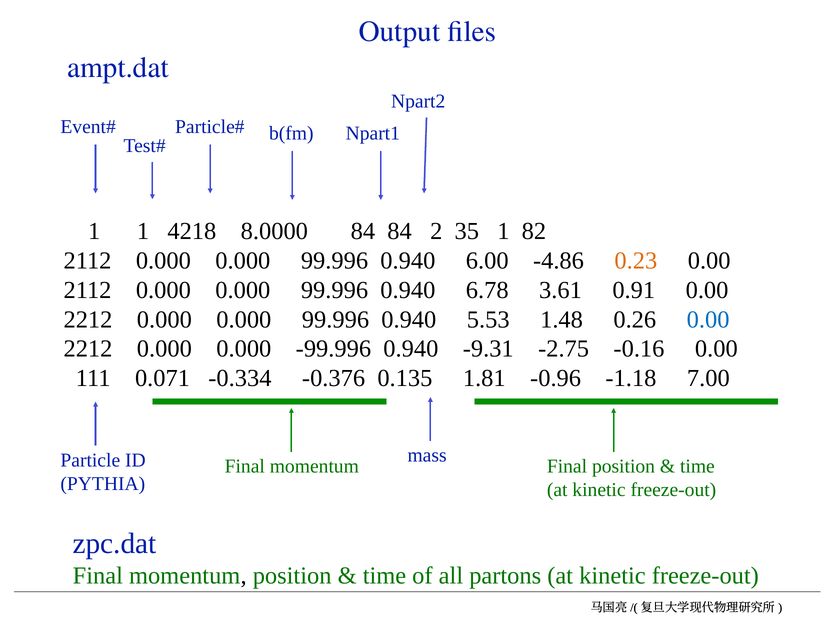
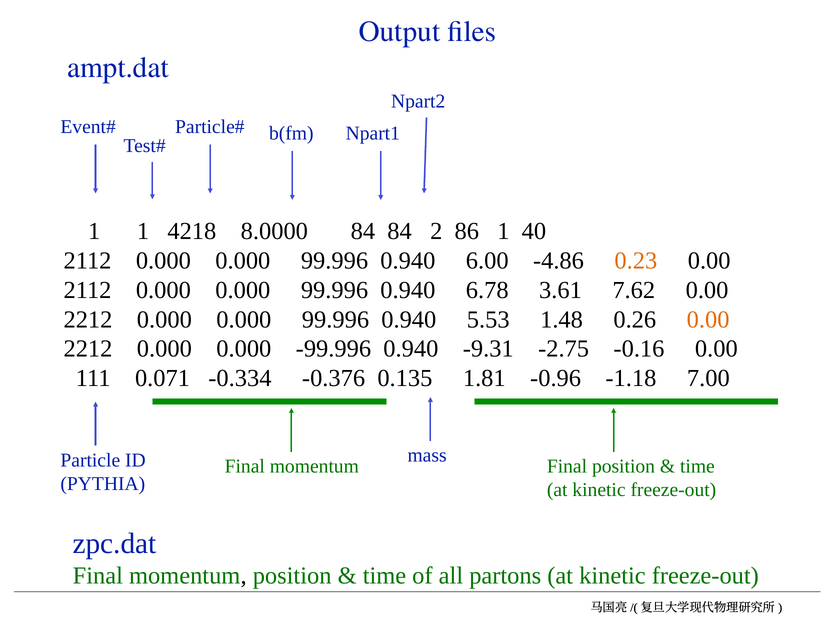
35: 35 -> 86
82: 82 -> 40
0.91: 0.91 -> 7.62
0.00 at (708, 320) colour: blue -> orange
